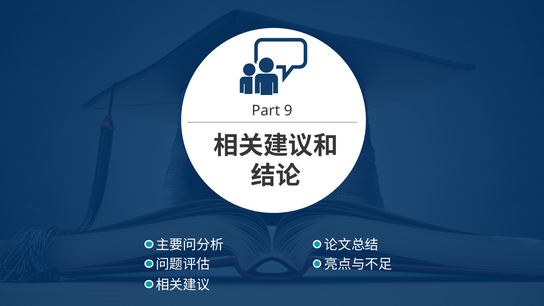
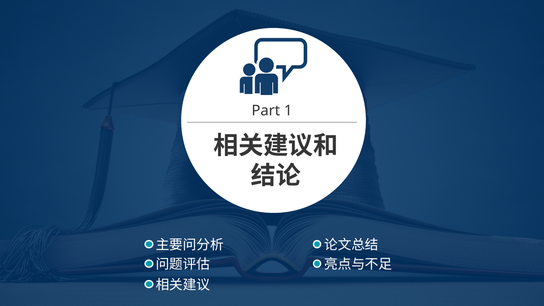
9: 9 -> 1
